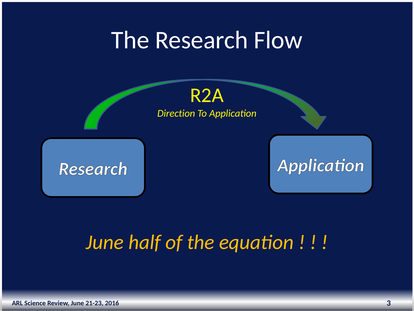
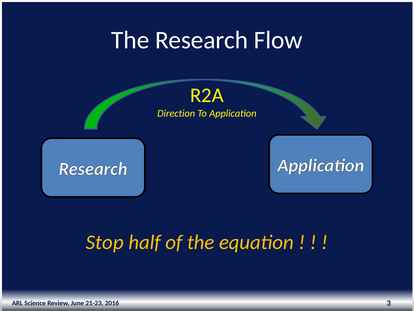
June at (105, 242): June -> Stop
